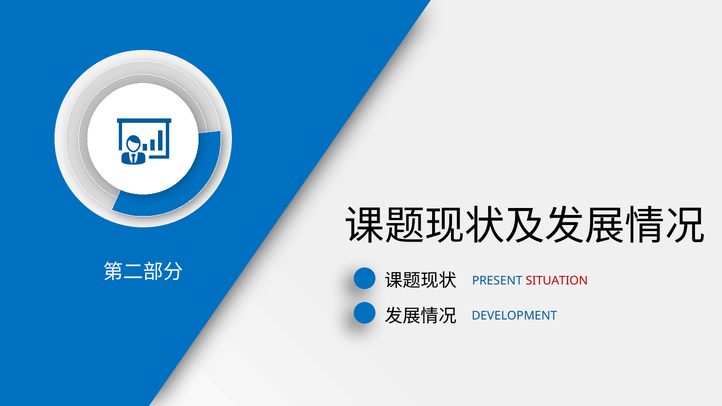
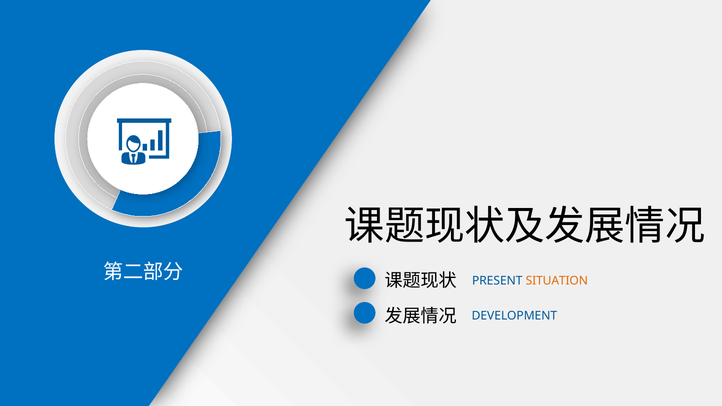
SITUATION colour: red -> orange
